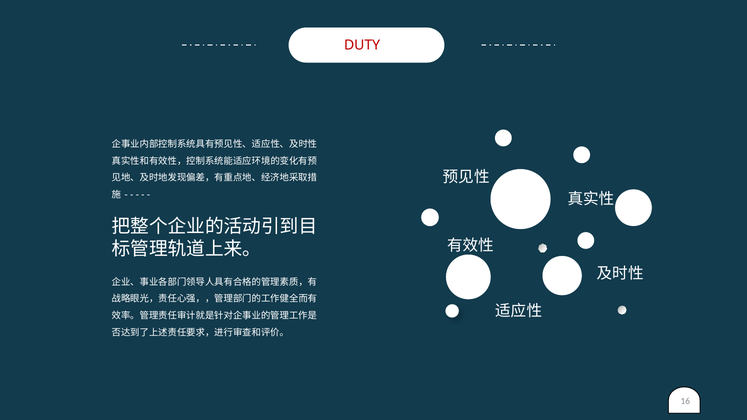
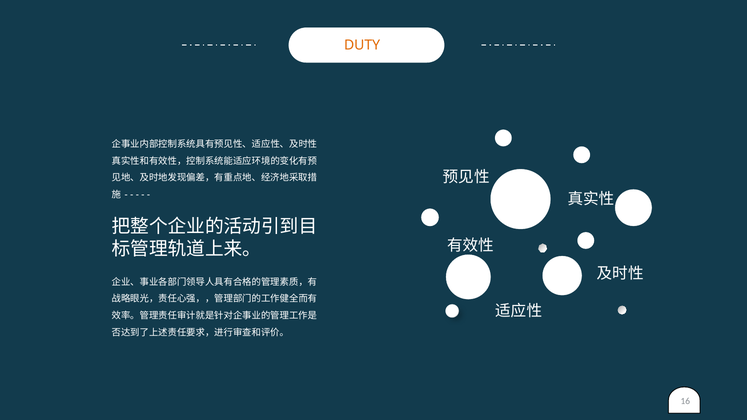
DUTY colour: red -> orange
